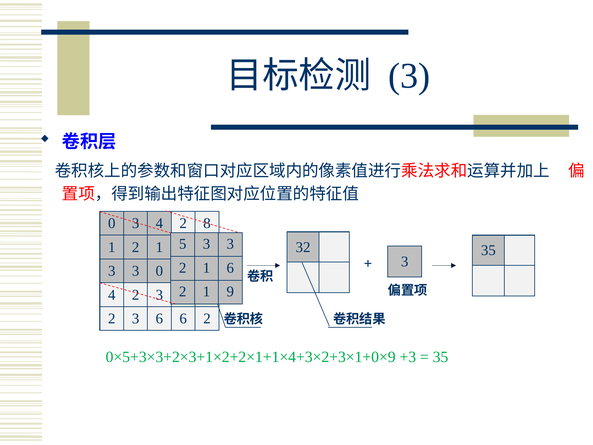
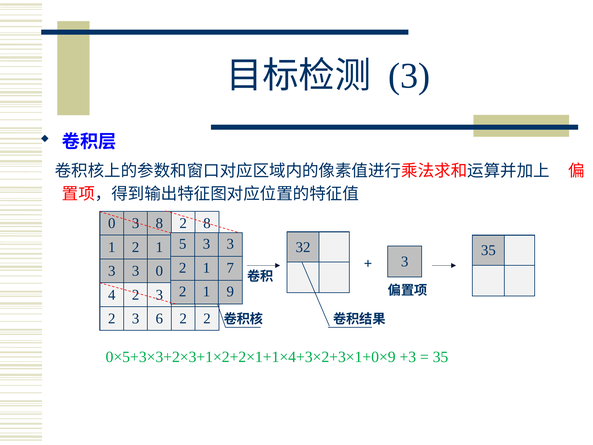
3 4: 4 -> 8
1 6: 6 -> 7
6 6: 6 -> 2
